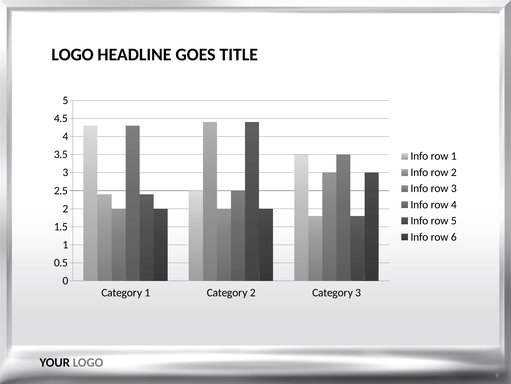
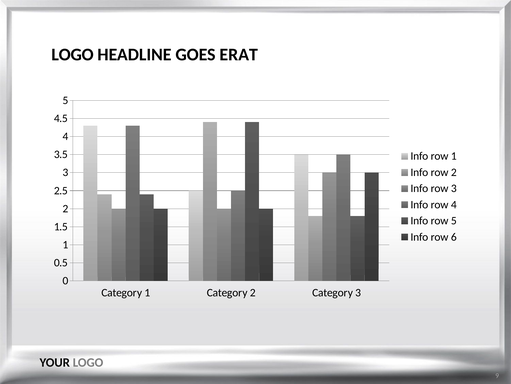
TITLE: TITLE -> ERAT
